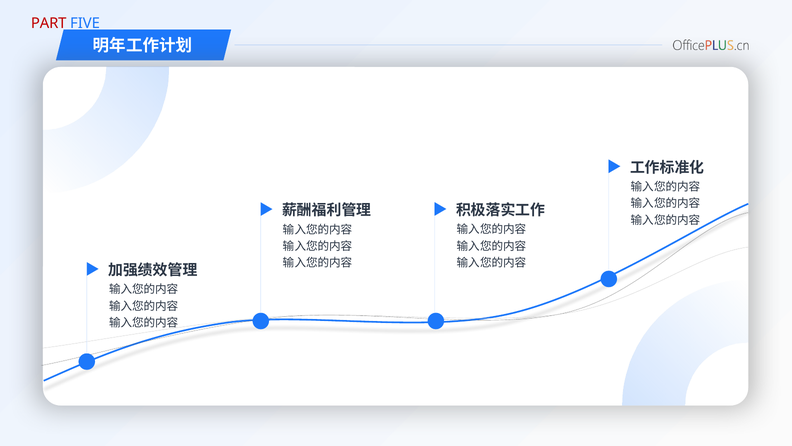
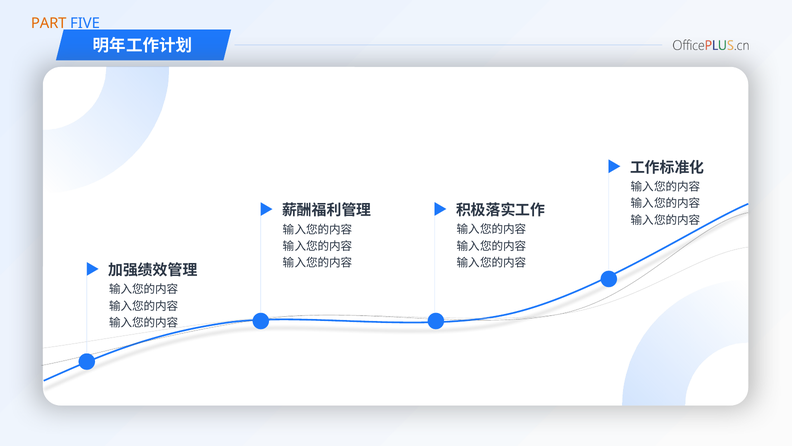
PART colour: red -> orange
